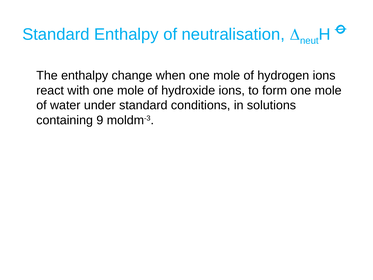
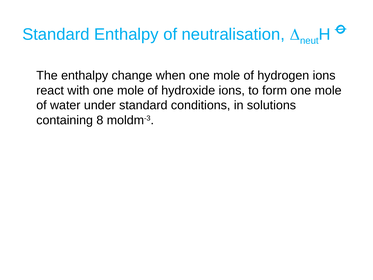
9: 9 -> 8
